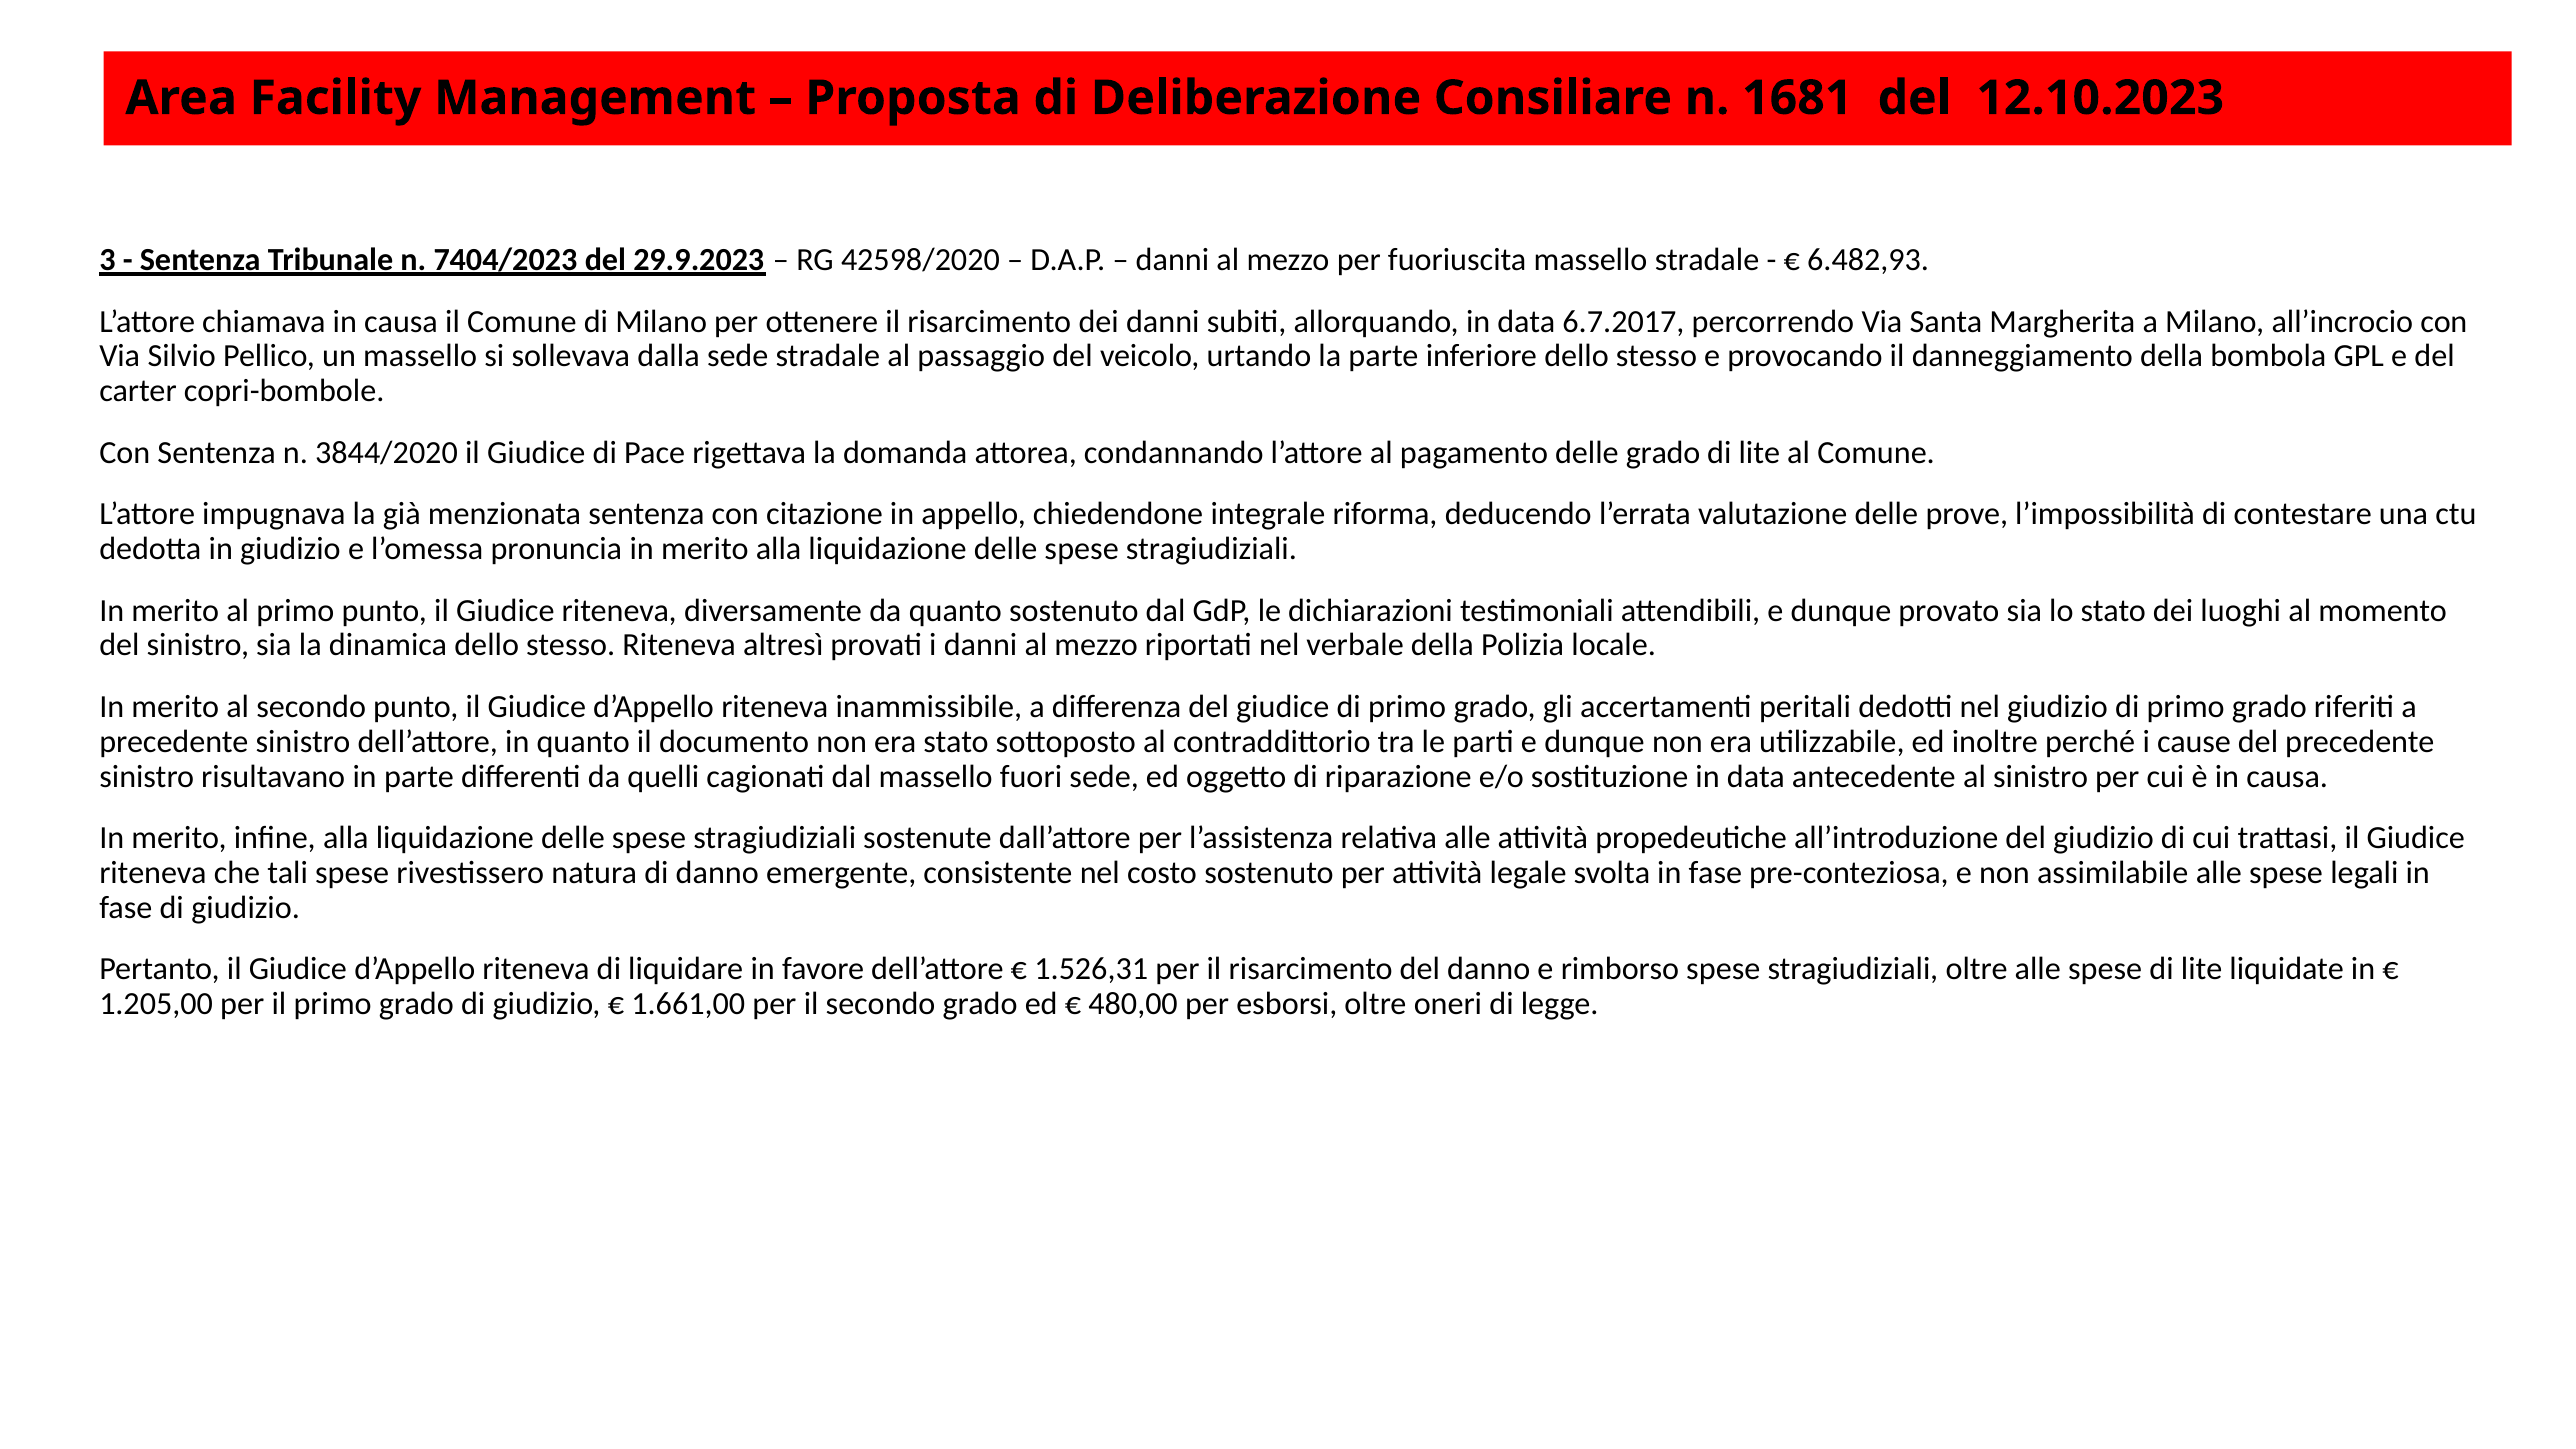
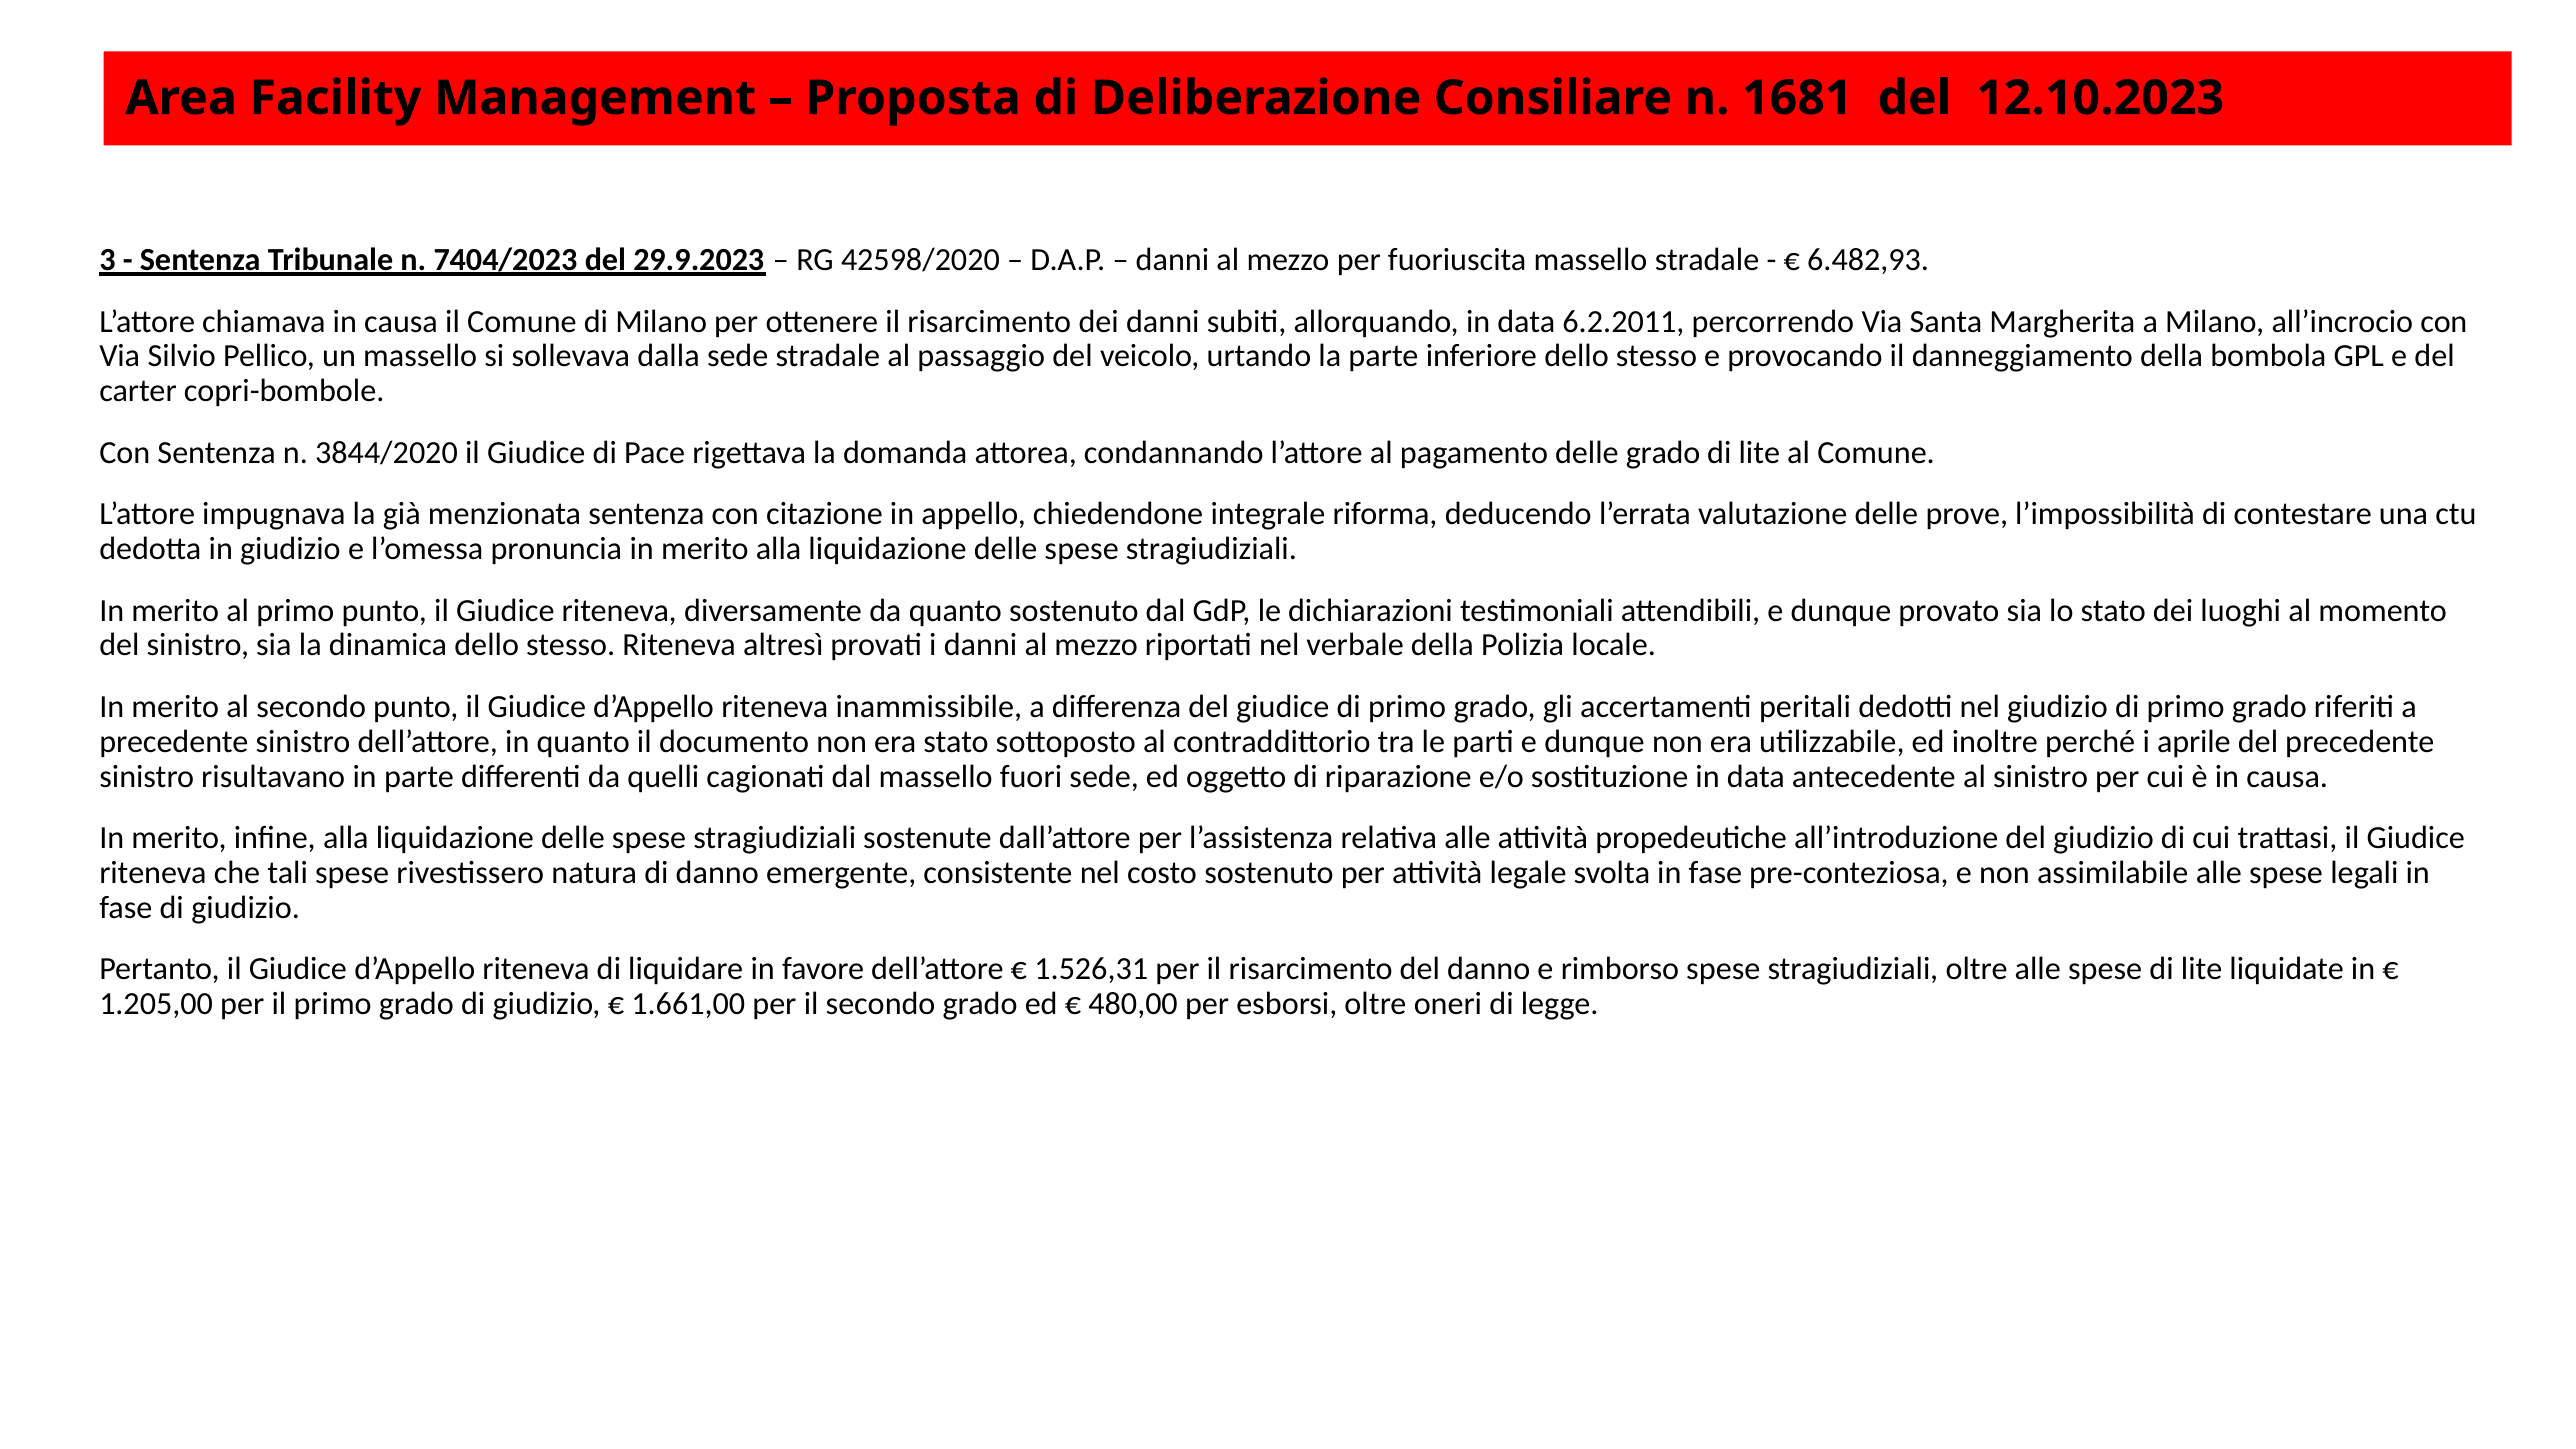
6.7.2017: 6.7.2017 -> 6.2.2011
cause: cause -> aprile
